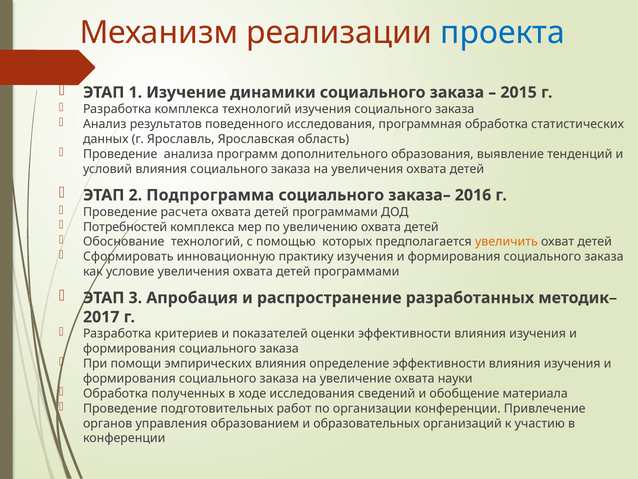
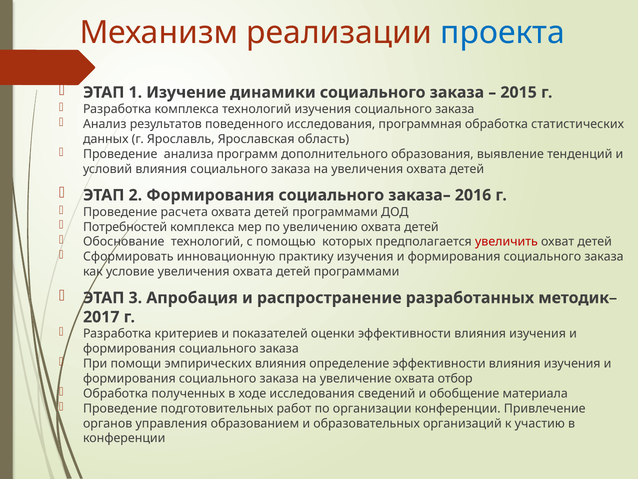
2 Подпрограмма: Подпрограмма -> Формирования
увеличить colour: orange -> red
науки: науки -> отбор
